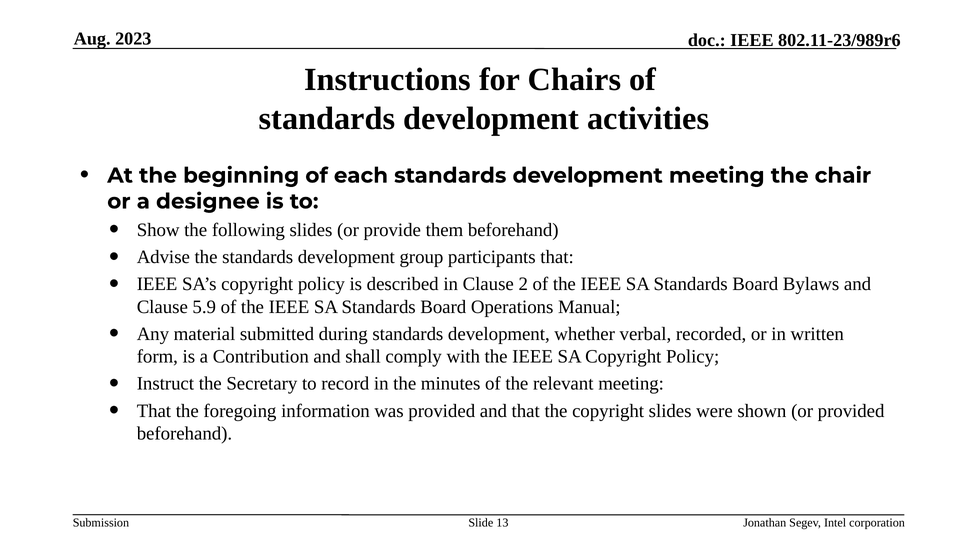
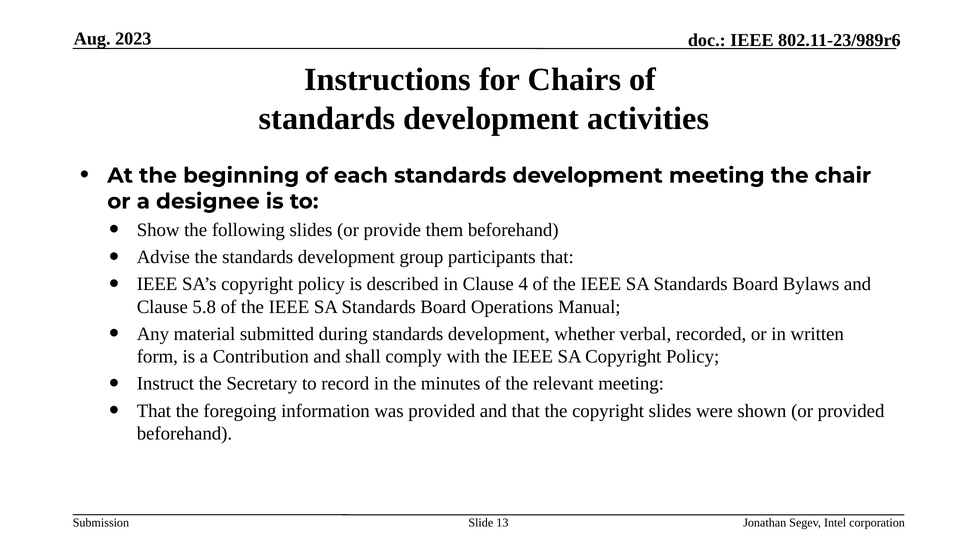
2: 2 -> 4
5.9: 5.9 -> 5.8
